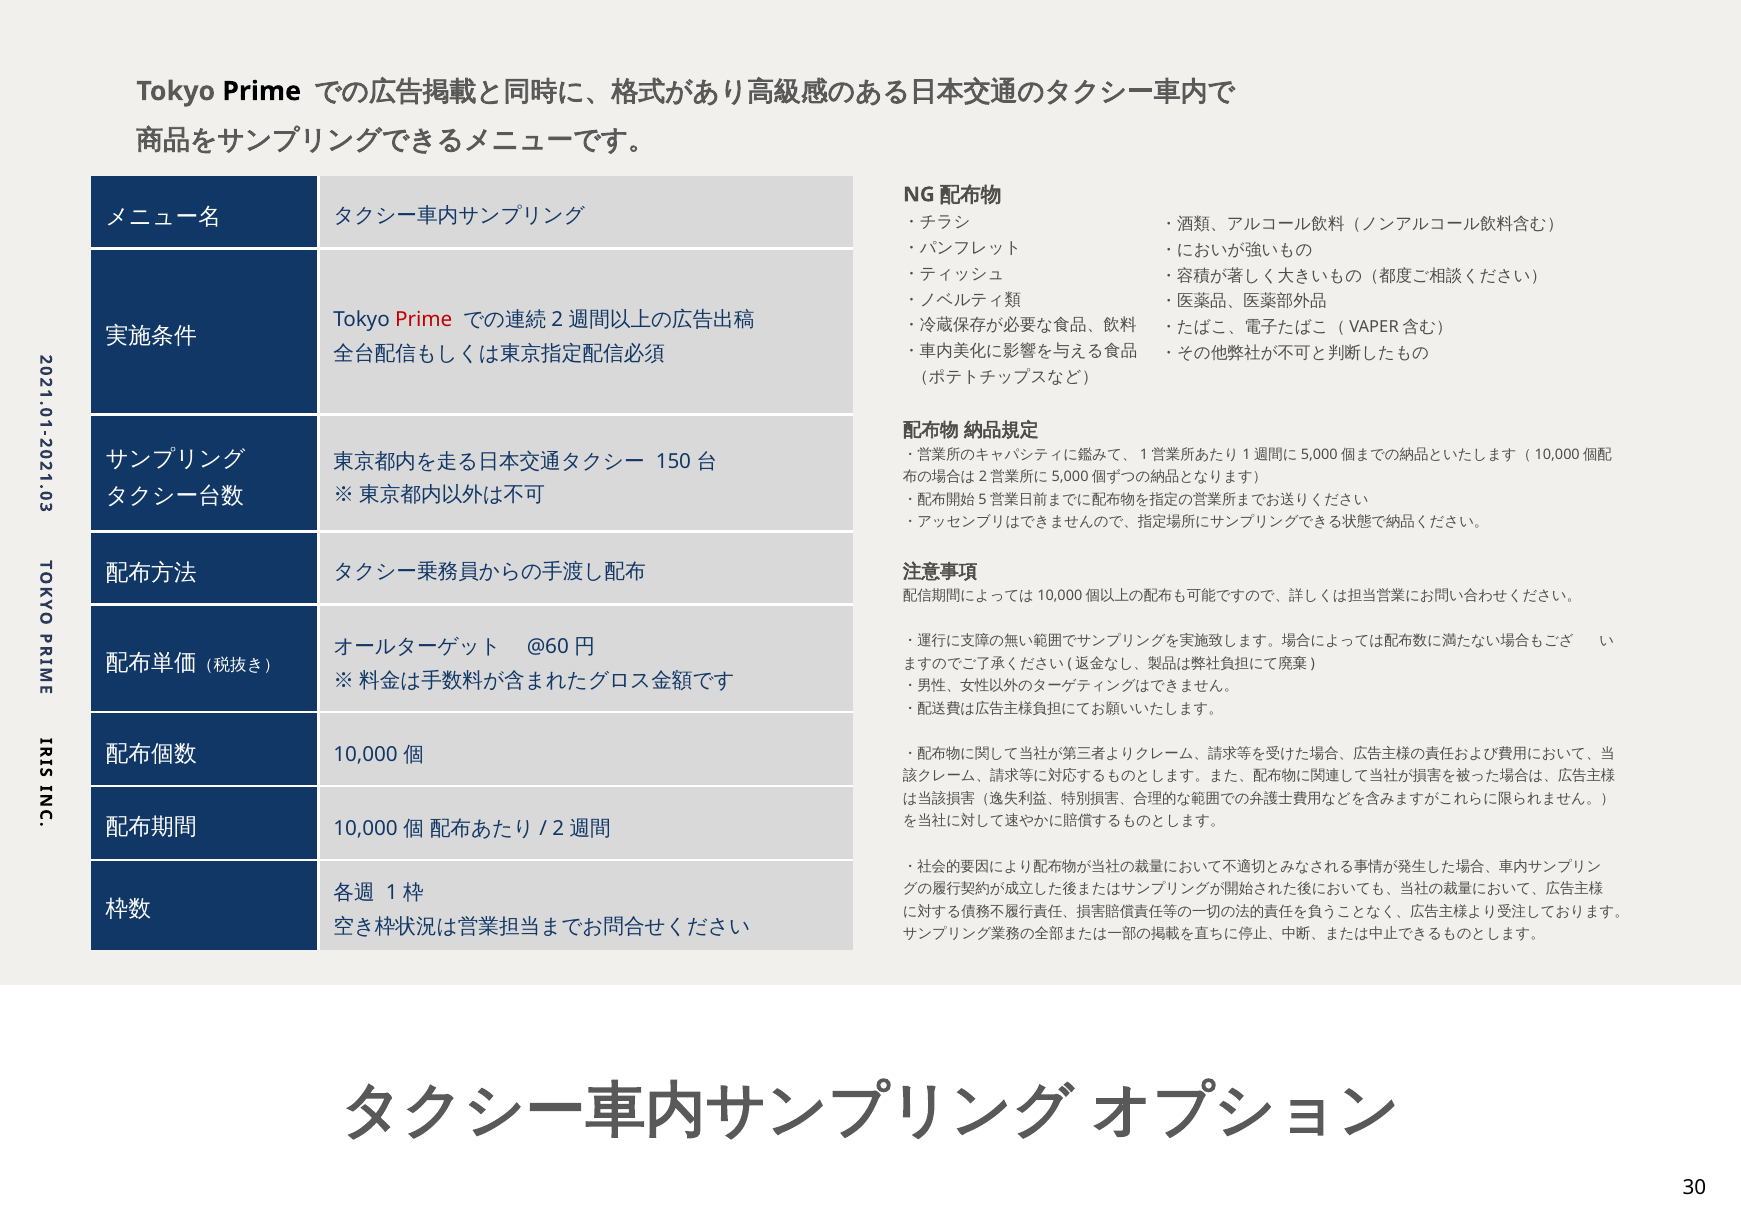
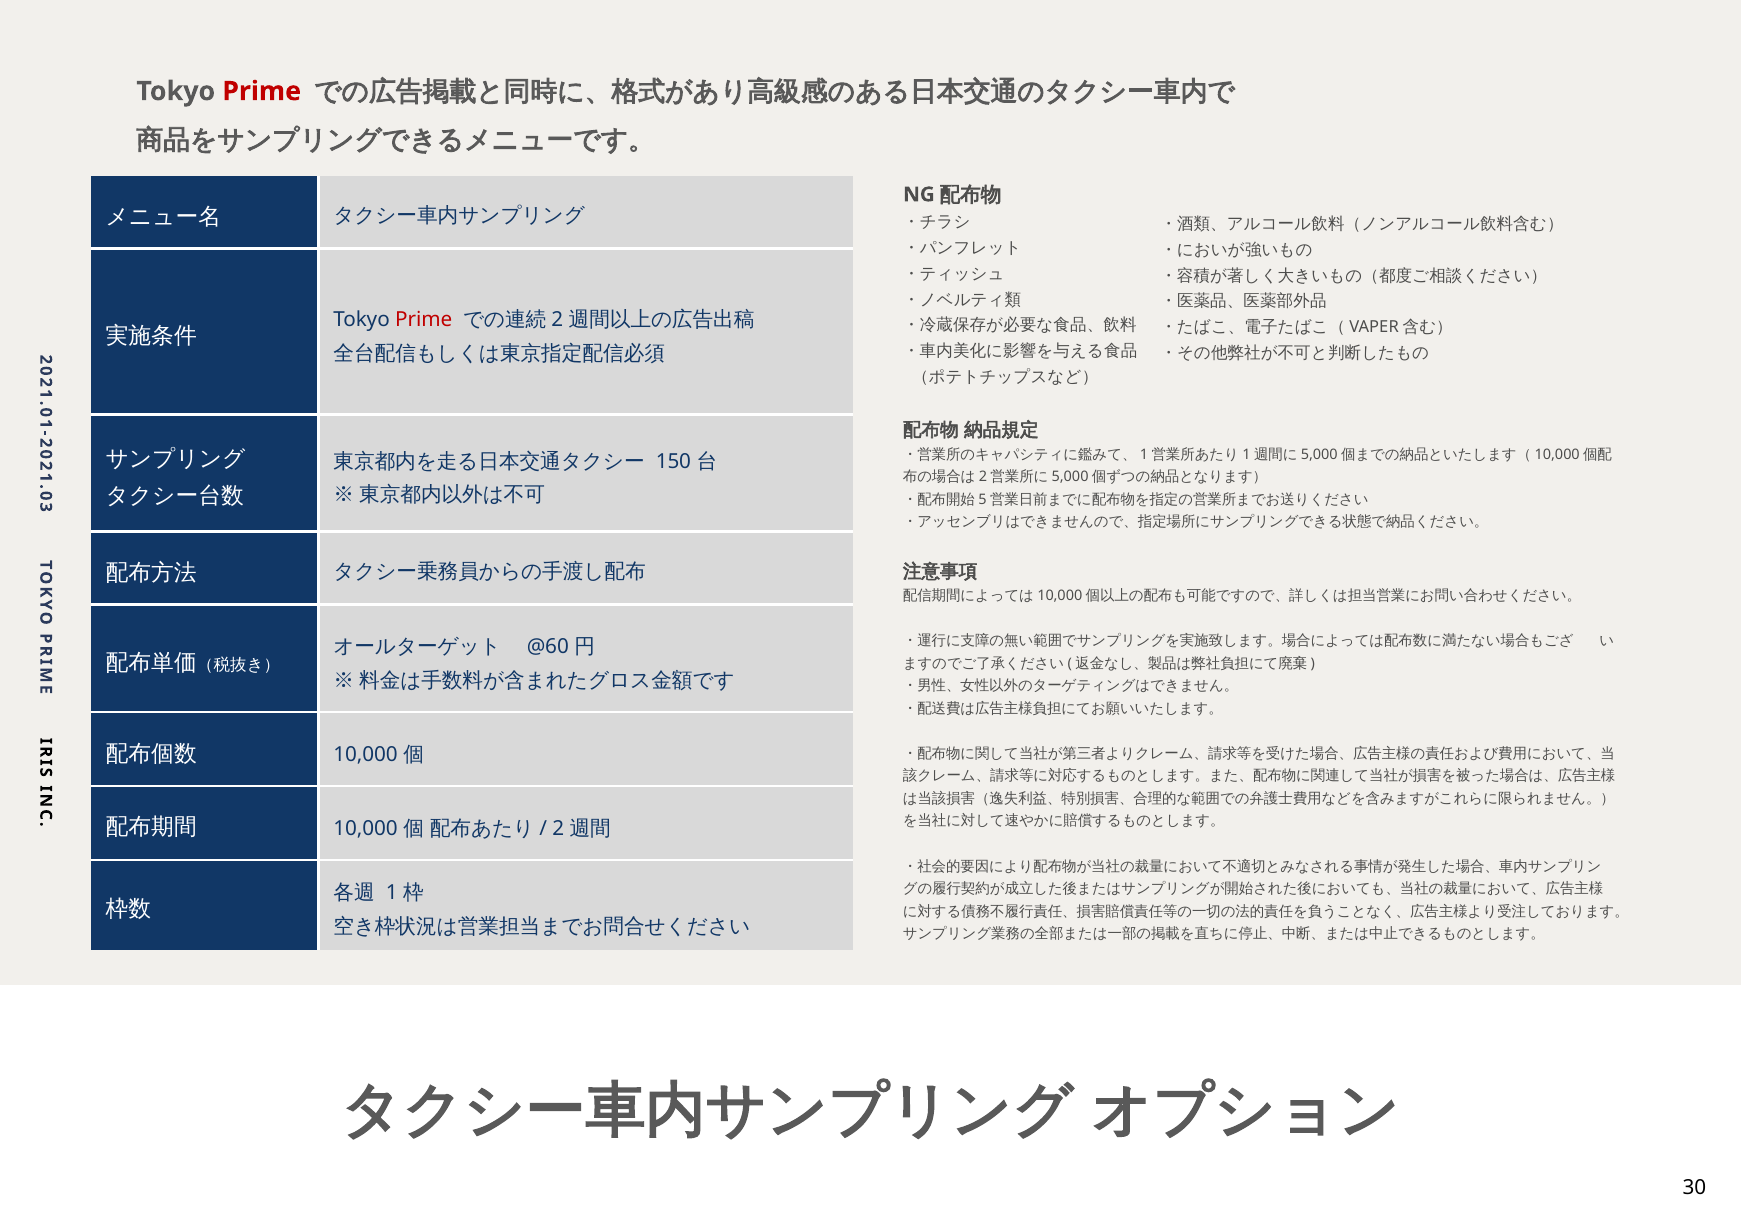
Prime at (262, 91) colour: black -> red
